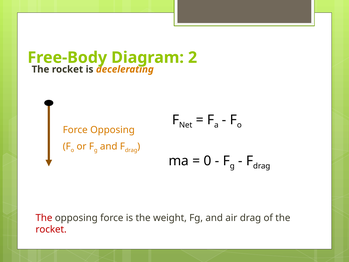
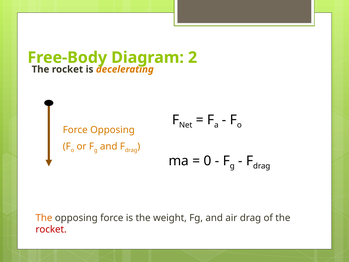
The at (44, 218) colour: red -> orange
